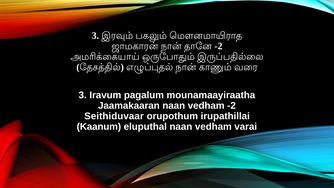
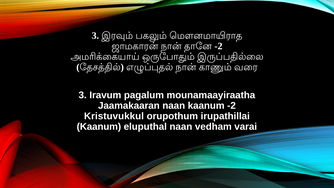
Jaamakaaran naan vedham: vedham -> kaanum
Seithiduvaar: Seithiduvaar -> Kristuvukkul
